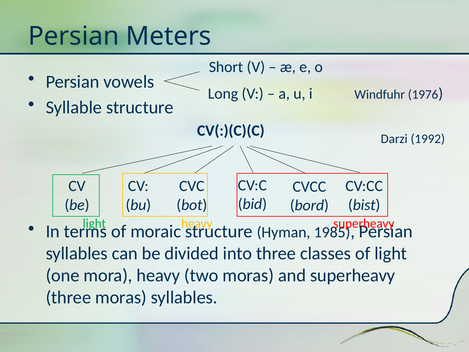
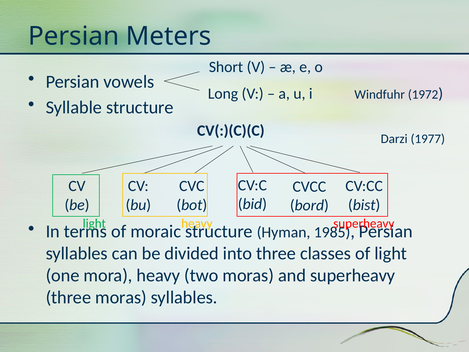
1976: 1976 -> 1972
1992: 1992 -> 1977
